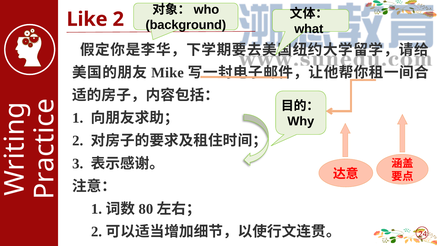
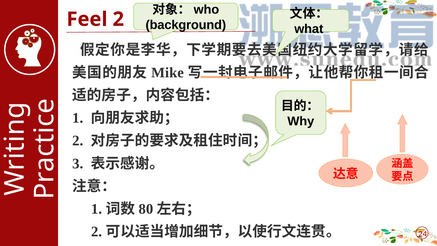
Like: Like -> Feel
